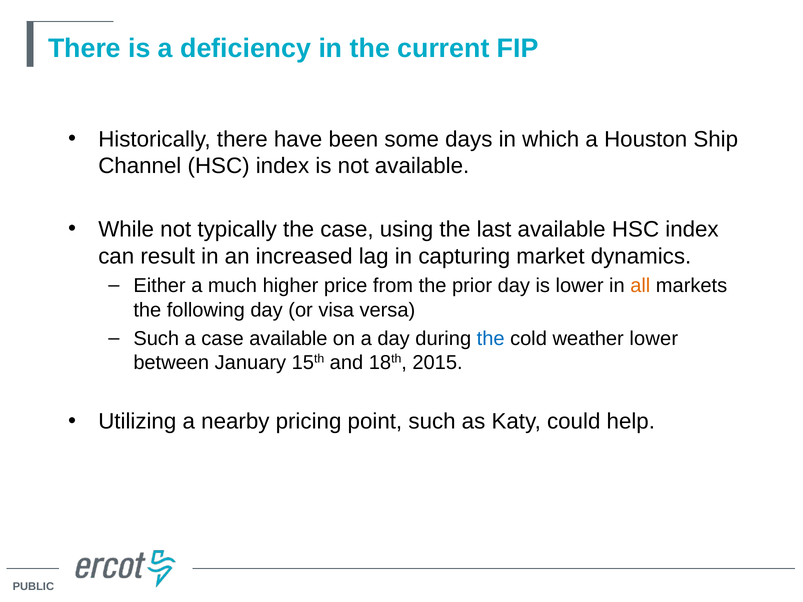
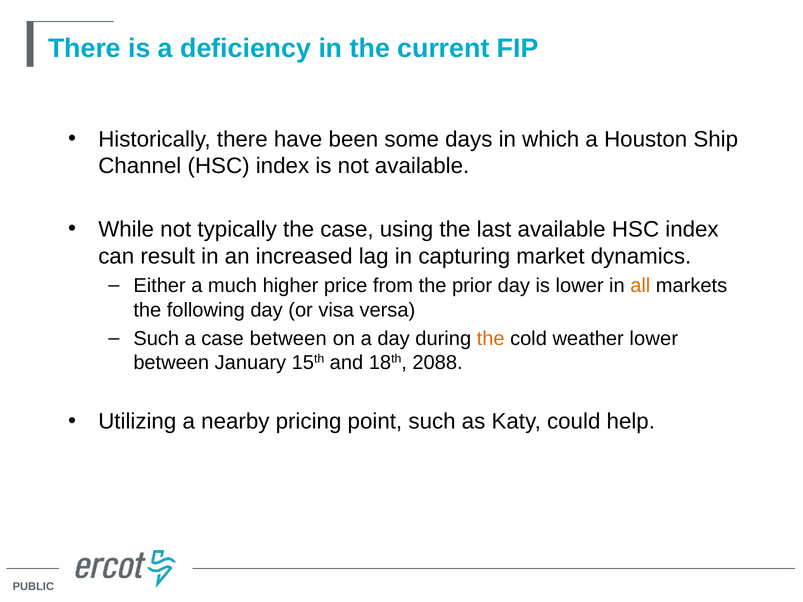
case available: available -> between
the at (491, 339) colour: blue -> orange
2015: 2015 -> 2088
